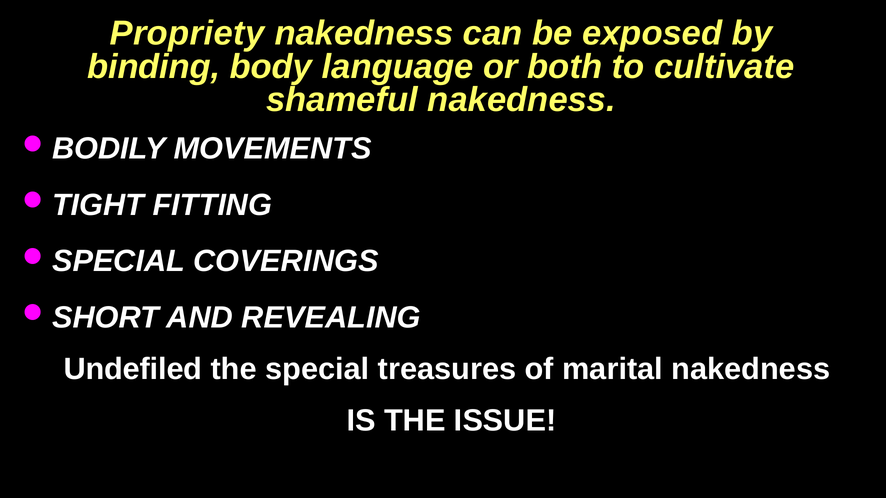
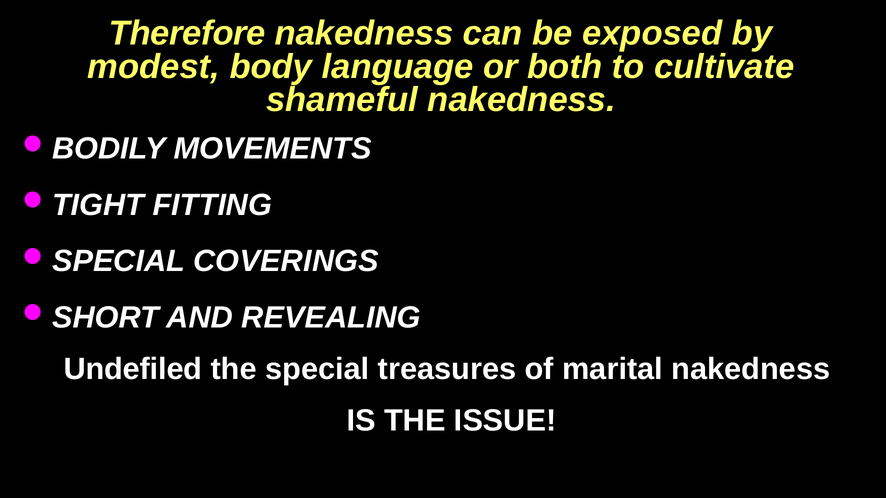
Propriety: Propriety -> Therefore
binding: binding -> modest
